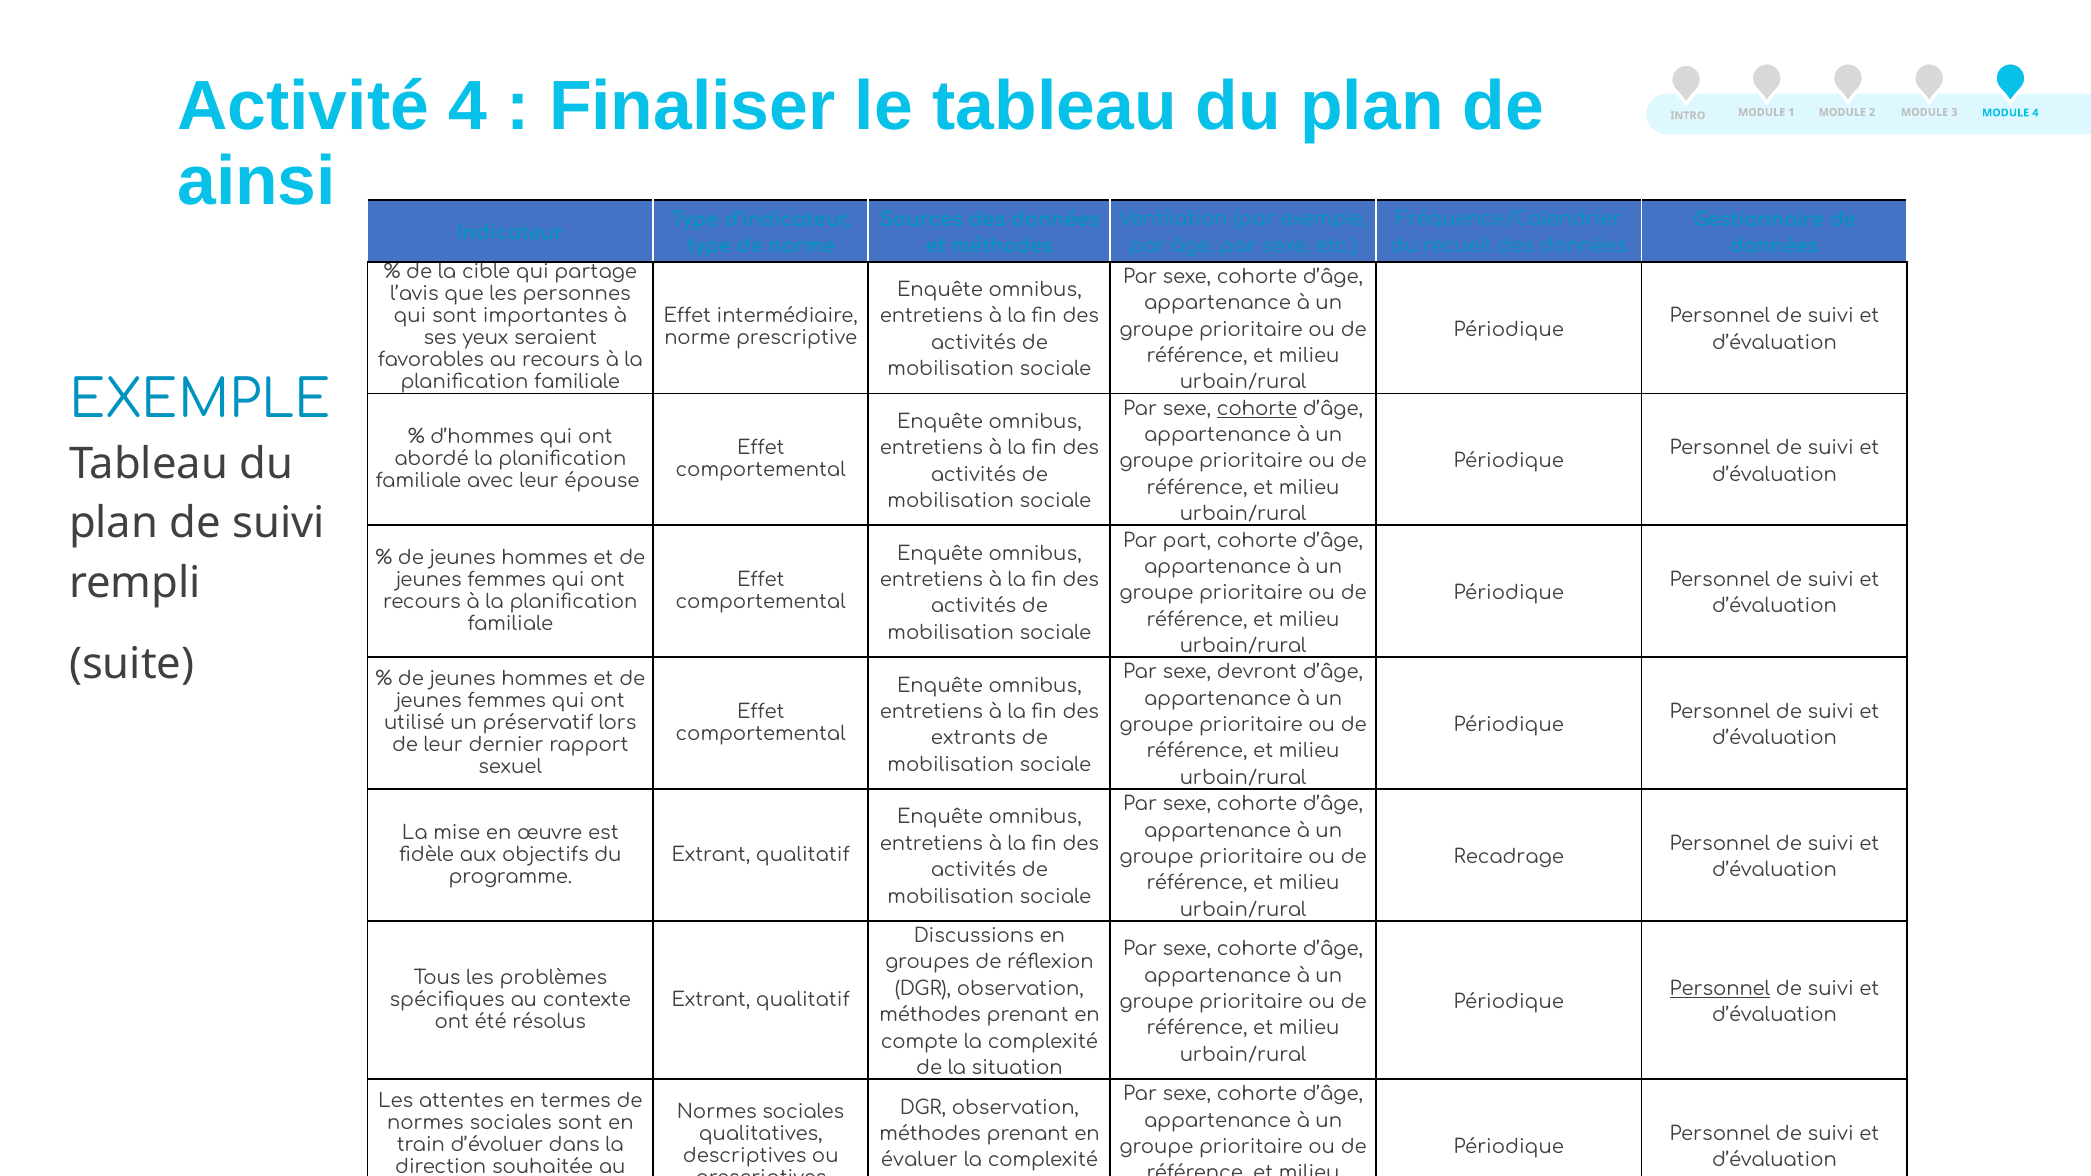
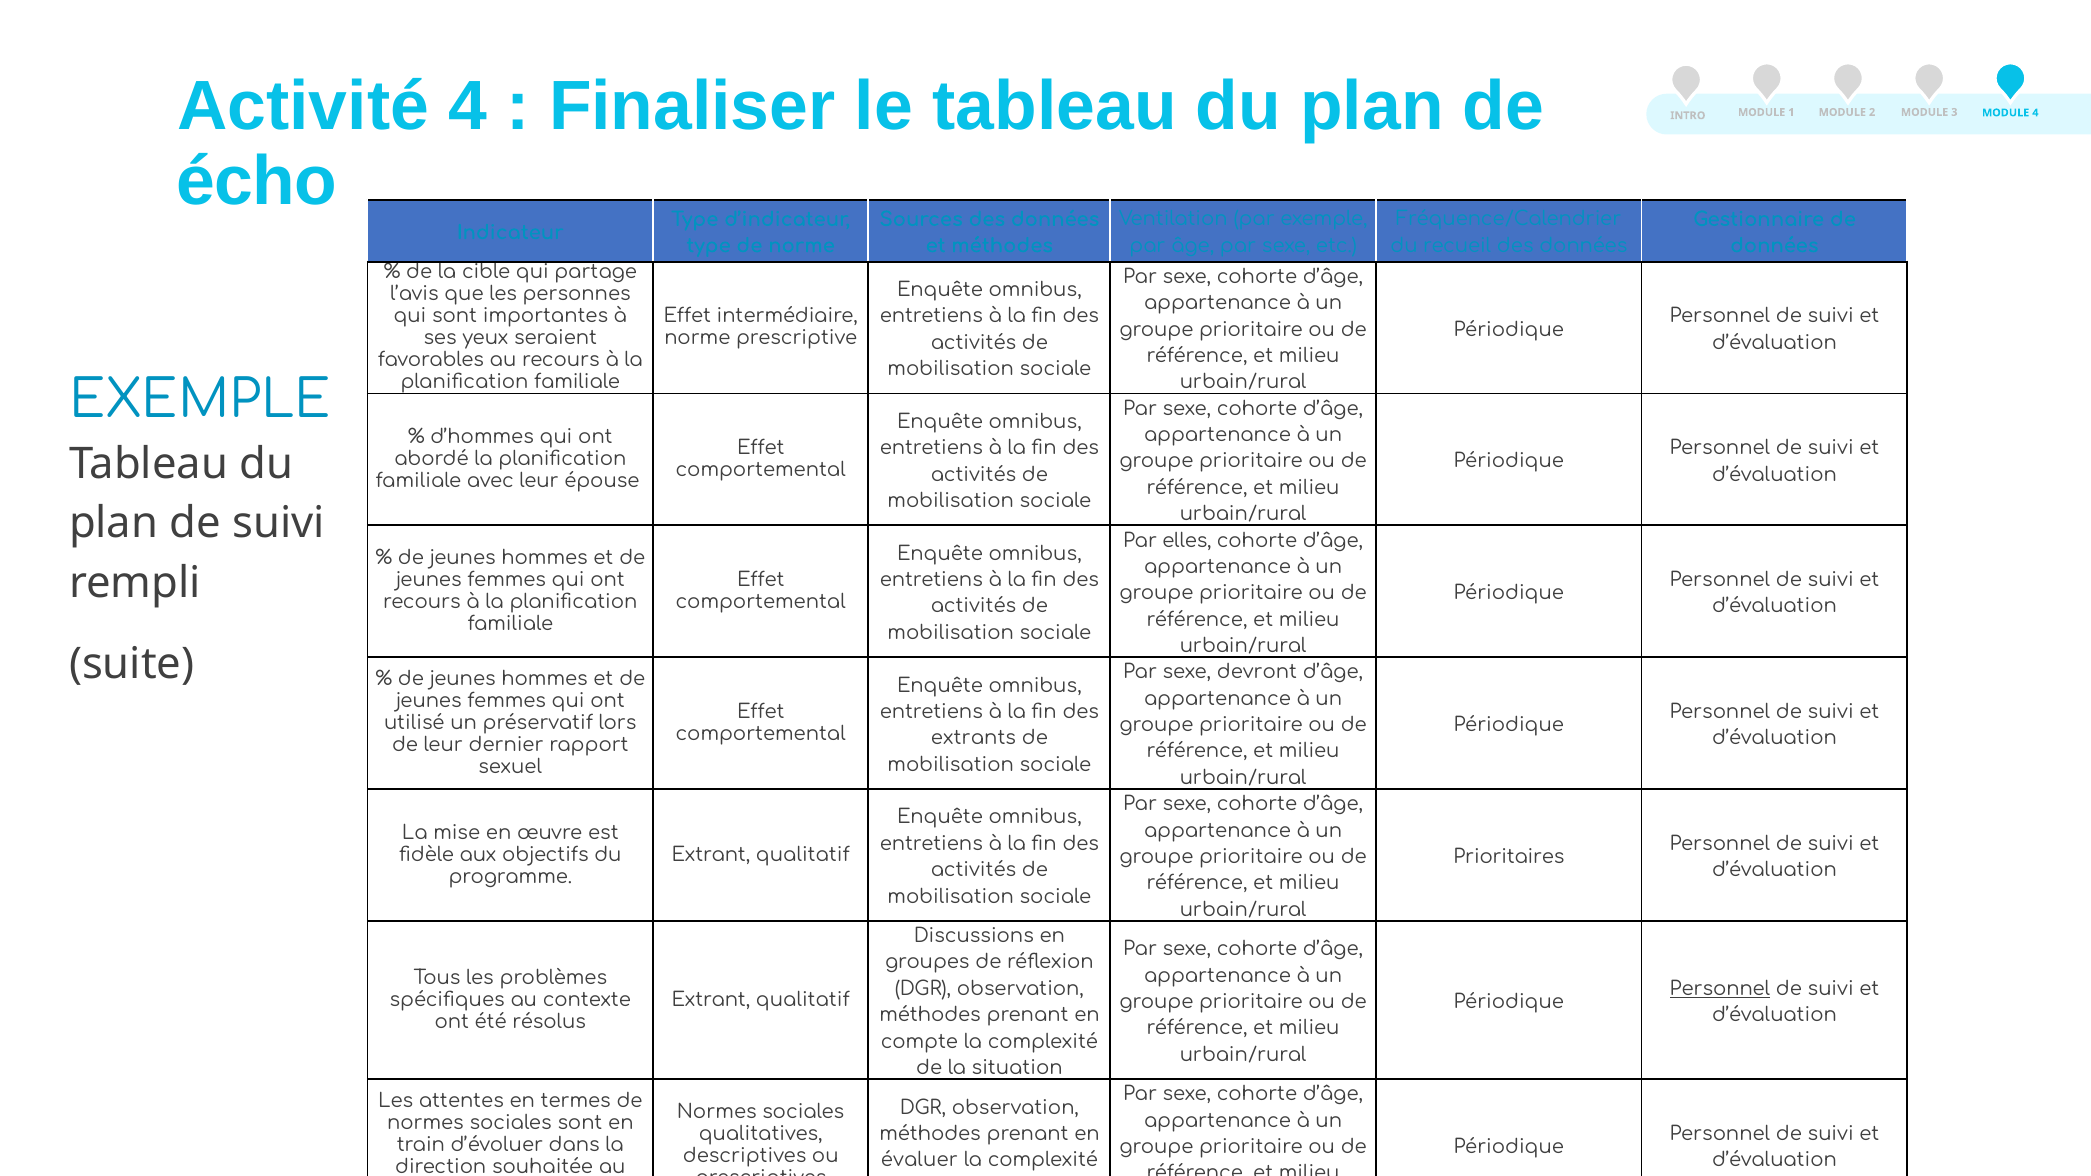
ainsi: ainsi -> écho
cohorte at (1257, 409) underline: present -> none
part: part -> elles
Recadrage: Recadrage -> Prioritaires
